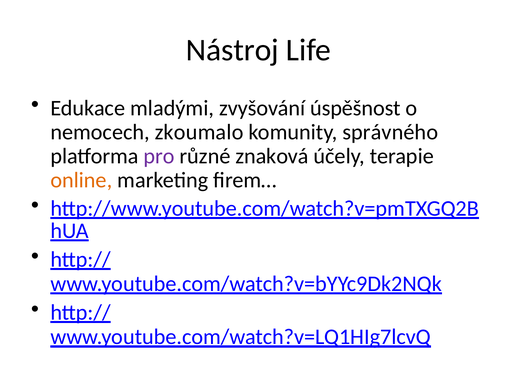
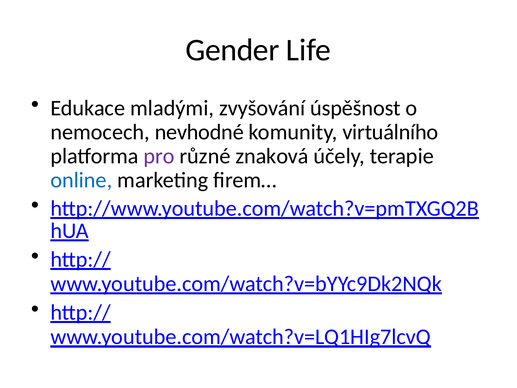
Nástroj: Nástroj -> Gender
zkoumalo: zkoumalo -> nevhodné
správného: správného -> virtuálního
online colour: orange -> blue
